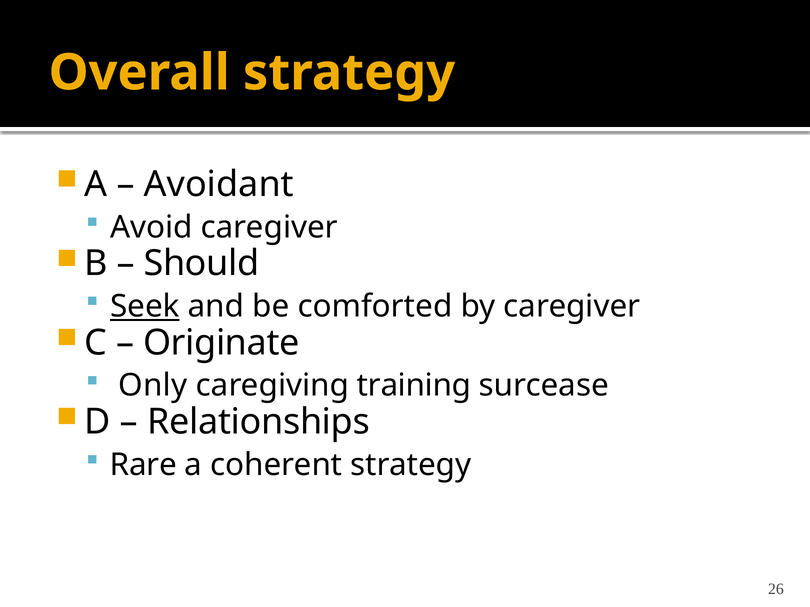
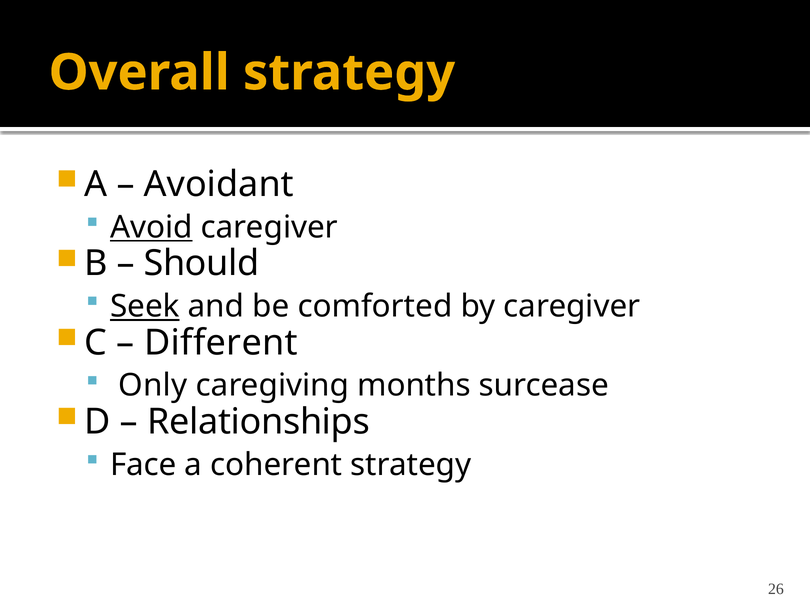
Avoid underline: none -> present
Originate: Originate -> Different
training: training -> months
Rare: Rare -> Face
